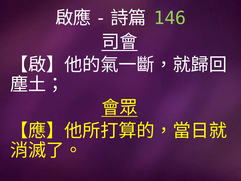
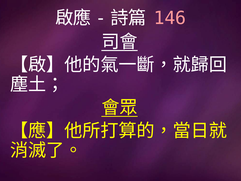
146 colour: light green -> pink
